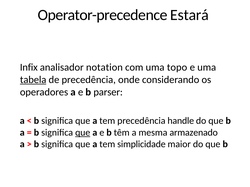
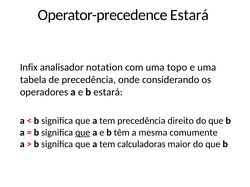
tabela underline: present -> none
b parser: parser -> estará
handle: handle -> direito
armazenado: armazenado -> comumente
simplicidade: simplicidade -> calculadoras
